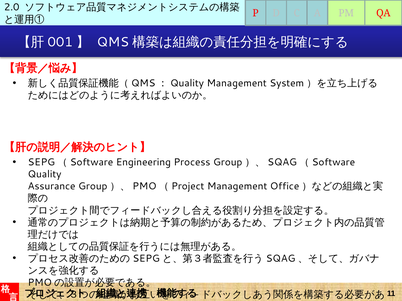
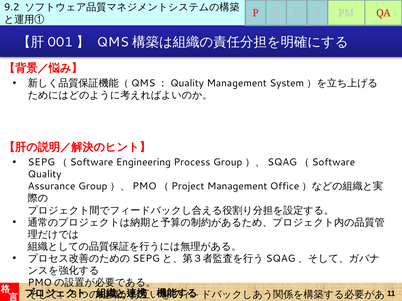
2.0: 2.0 -> 9.2
